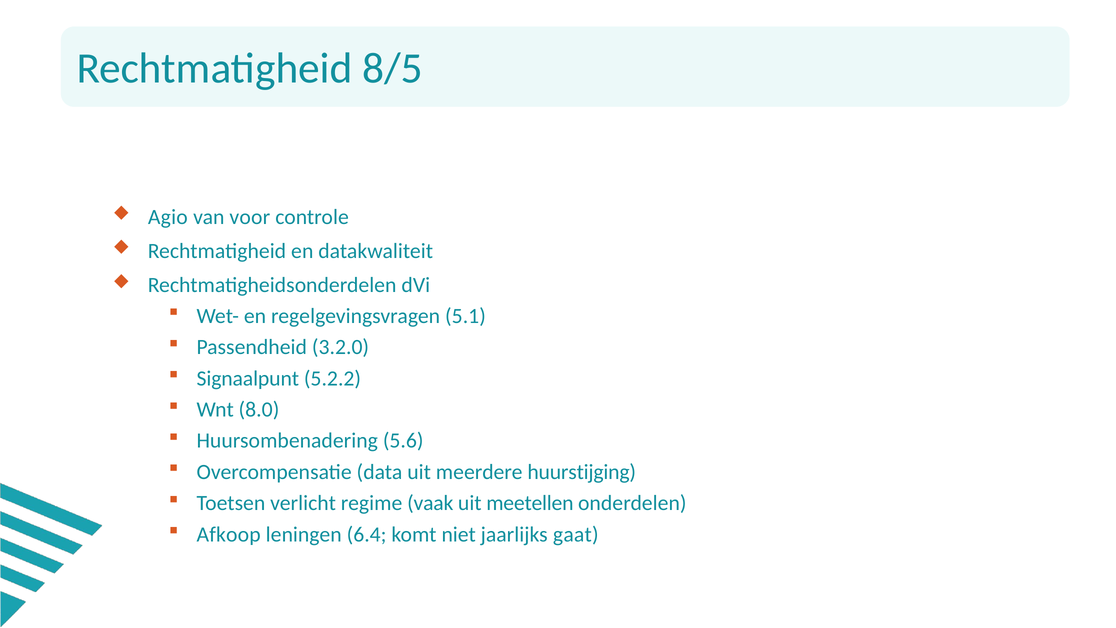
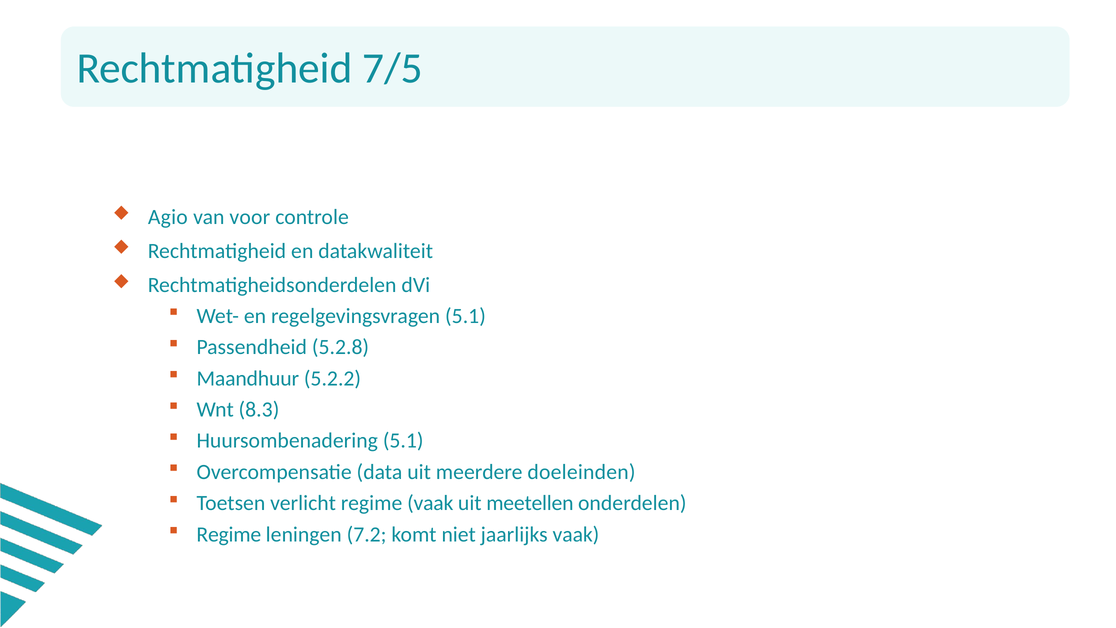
8/5: 8/5 -> 7/5
3.2.0: 3.2.0 -> 5.2.8
Signaalpunt: Signaalpunt -> Maandhuur
8.0: 8.0 -> 8.3
Huursombenadering 5.6: 5.6 -> 5.1
huurstijging: huurstijging -> doeleinden
Afkoop at (229, 534): Afkoop -> Regime
6.4: 6.4 -> 7.2
jaarlijks gaat: gaat -> vaak
